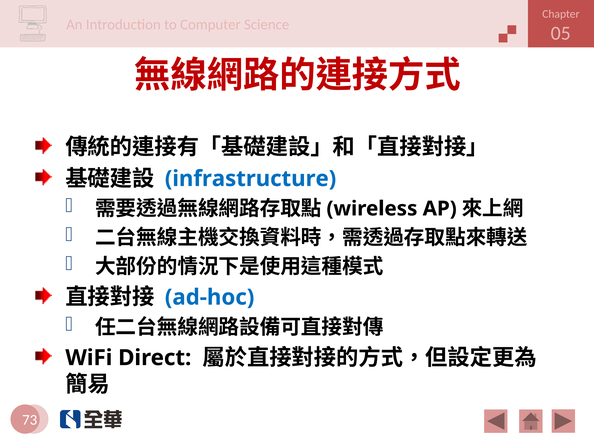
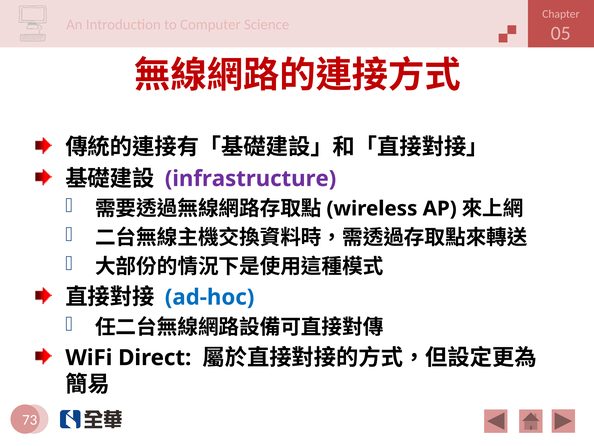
infrastructure colour: blue -> purple
